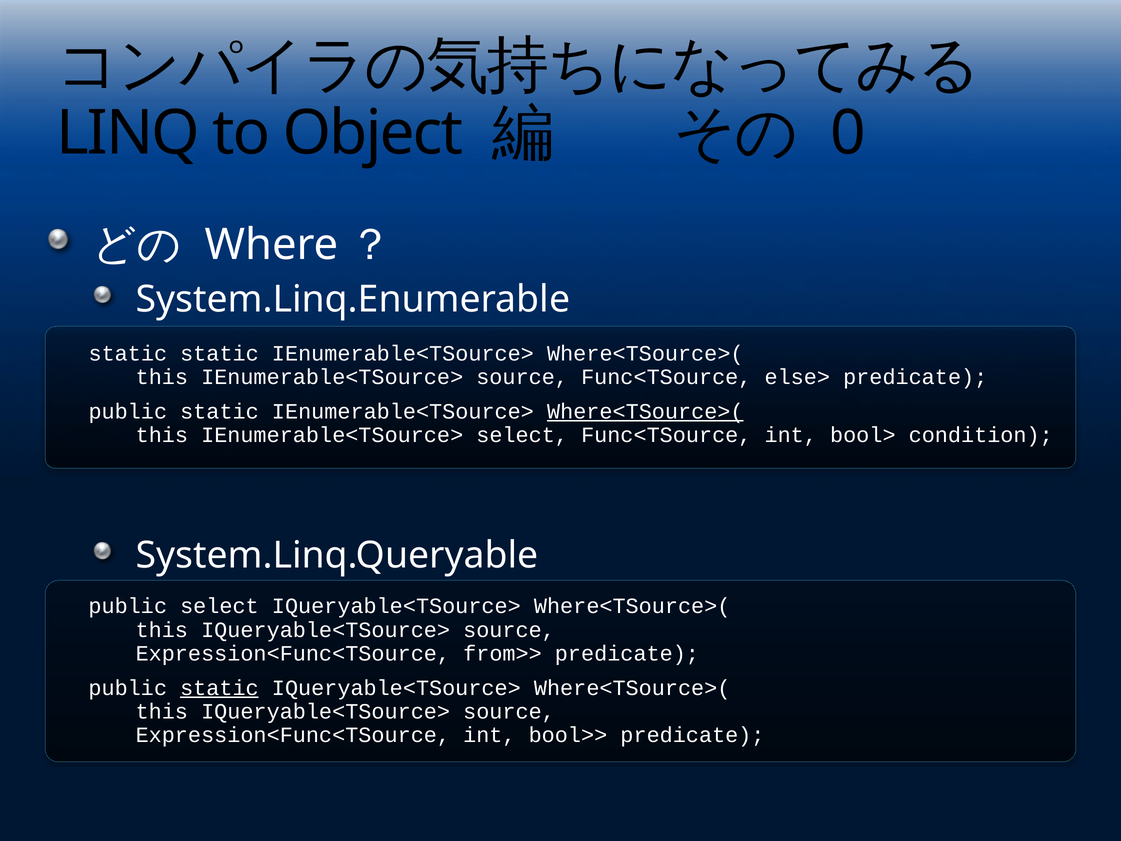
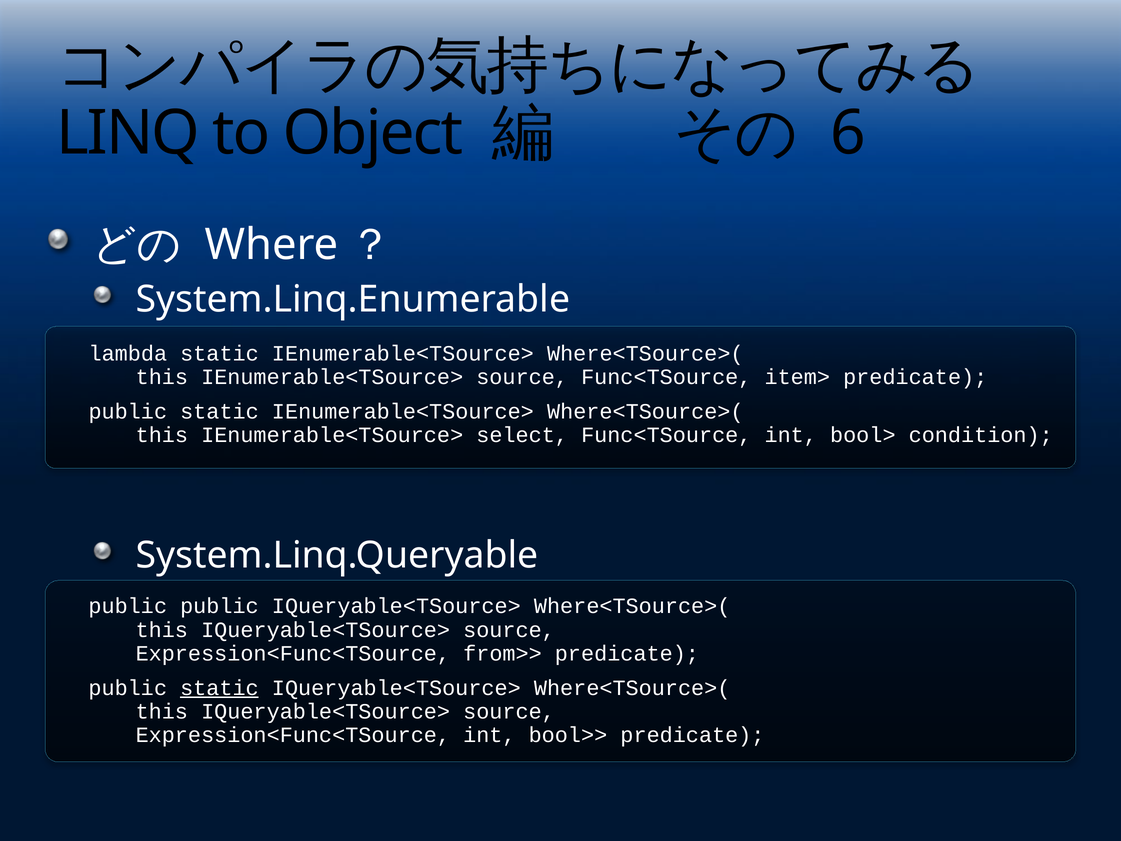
0: 0 -> 6
static at (128, 353): static -> lambda
else>: else> -> item>
Where<TSource>( at (645, 411) underline: present -> none
public select: select -> public
